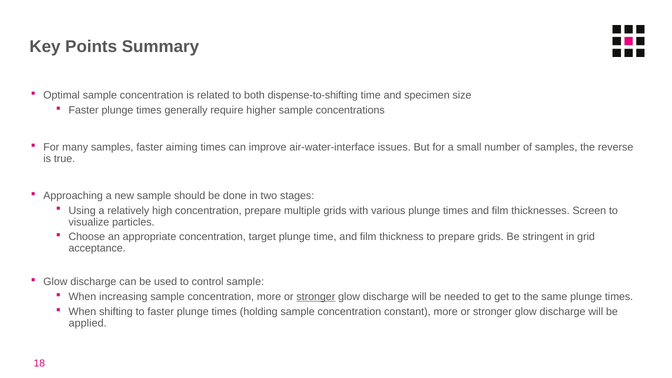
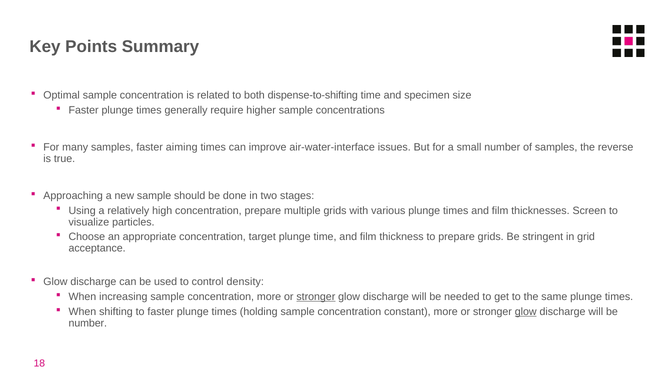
control sample: sample -> density
glow at (526, 312) underline: none -> present
applied at (88, 323): applied -> number
